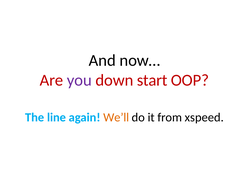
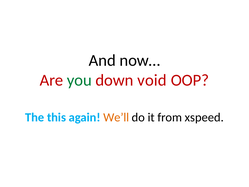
you colour: purple -> green
start: start -> void
line: line -> this
